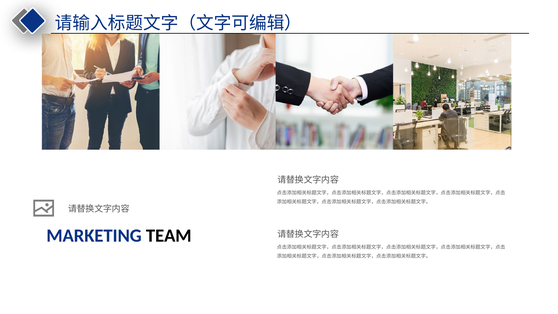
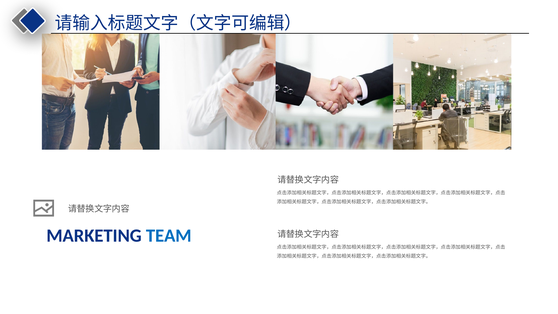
TEAM colour: black -> blue
